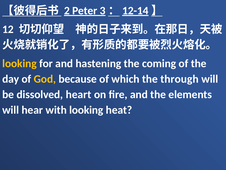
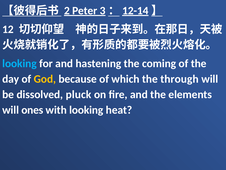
looking at (19, 63) colour: yellow -> light blue
heart: heart -> pluck
hear: hear -> ones
